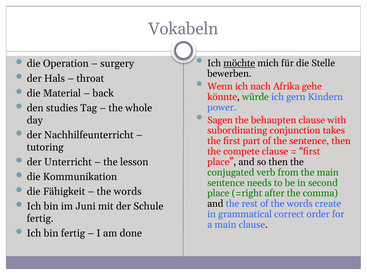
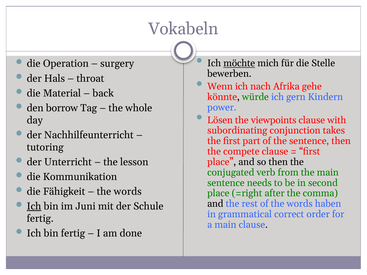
studies: studies -> borrow
Sagen: Sagen -> Lösen
behaupten: behaupten -> viewpoints
create: create -> haben
Ich at (34, 206) underline: none -> present
